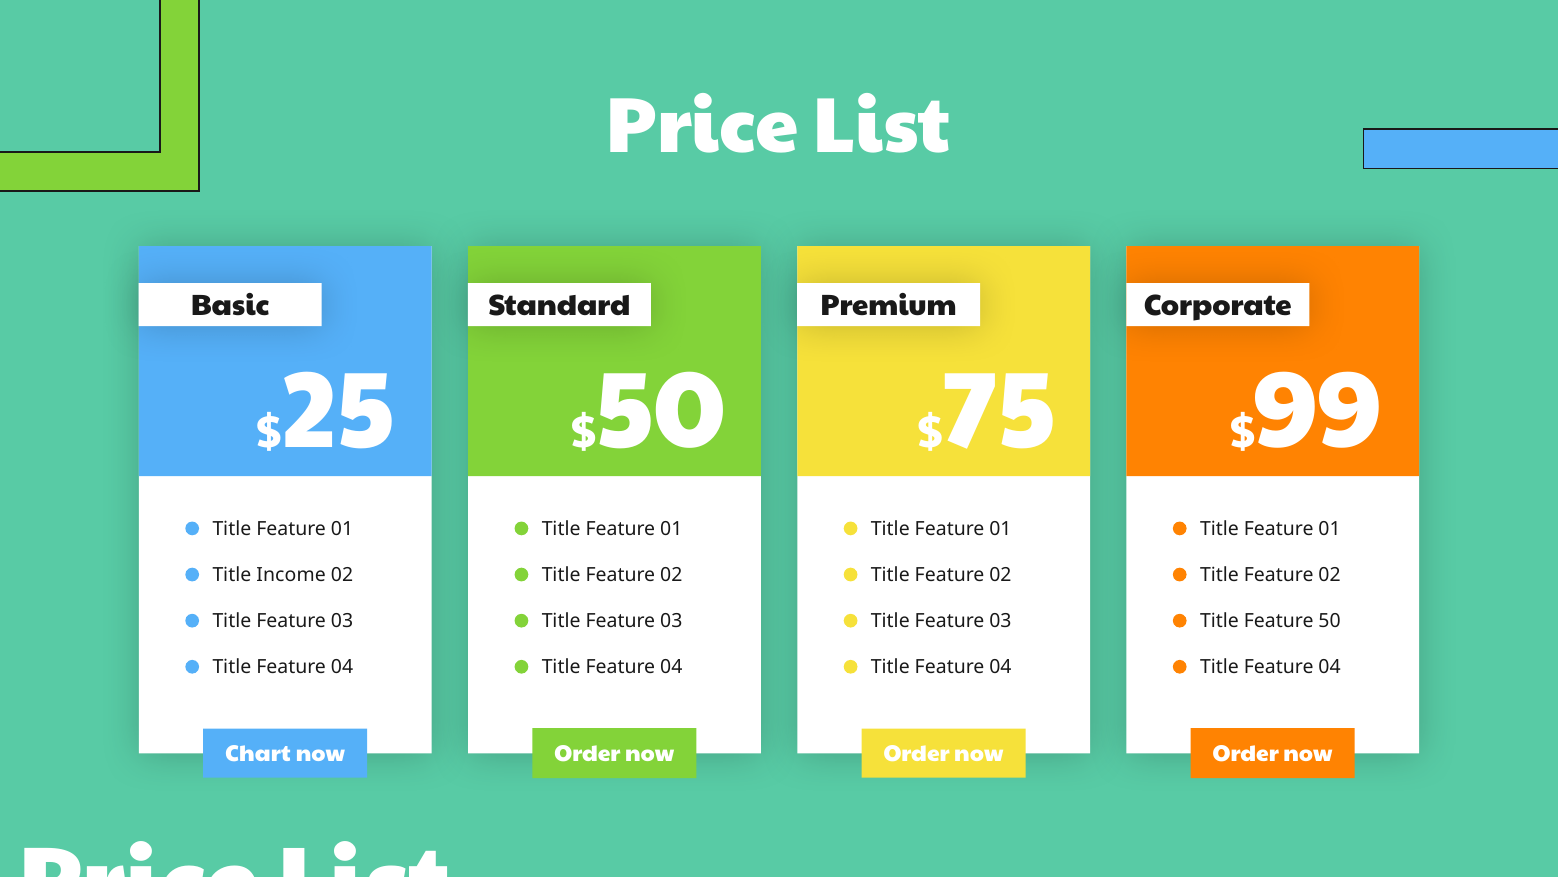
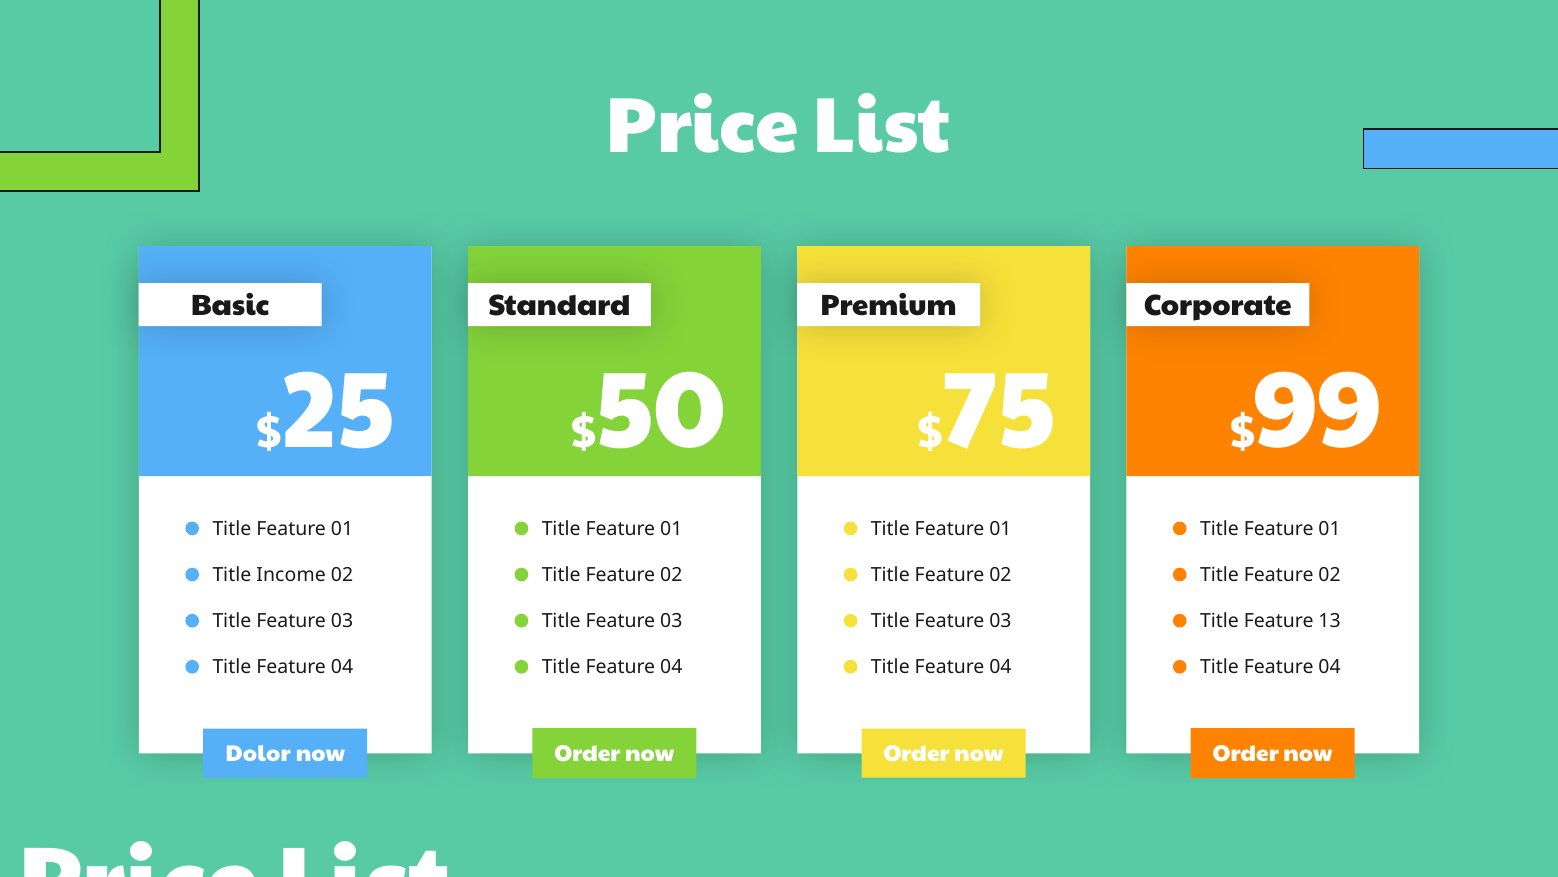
Feature 50: 50 -> 13
Chart: Chart -> Dolor
